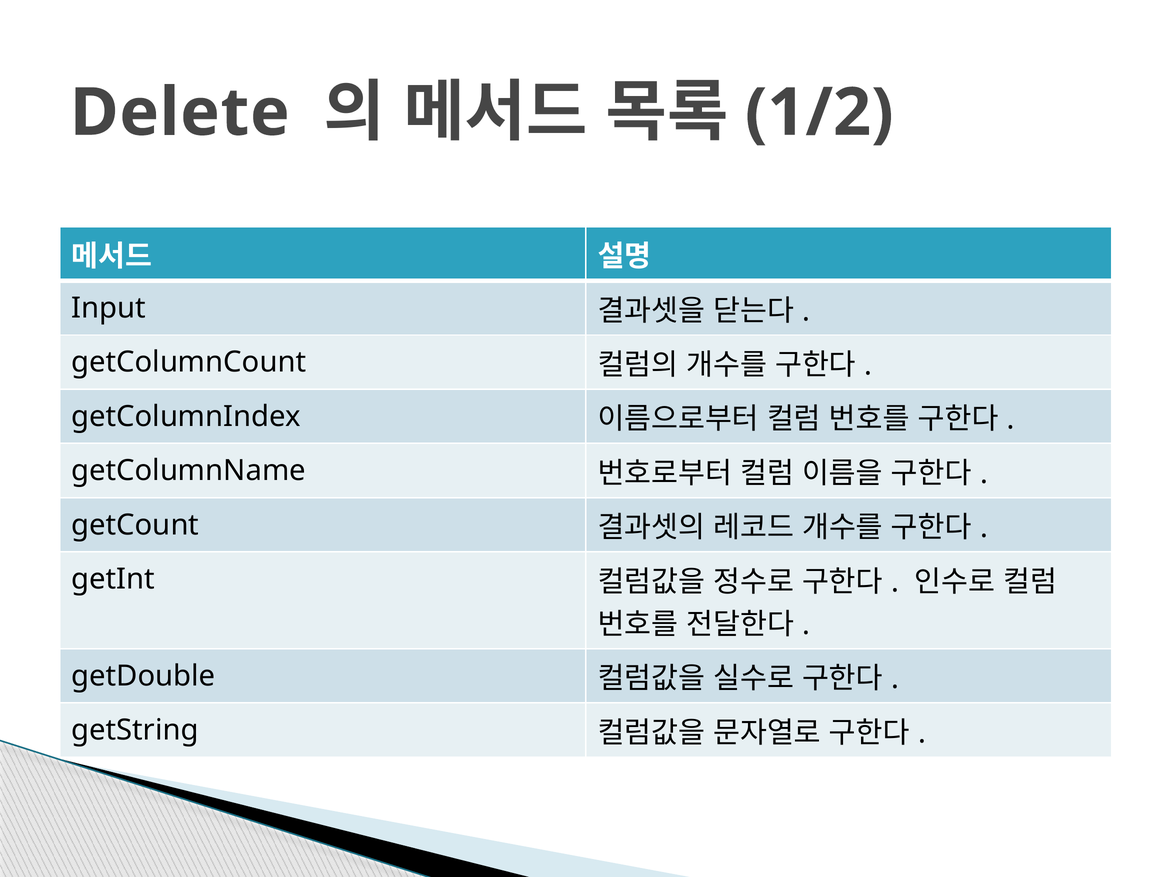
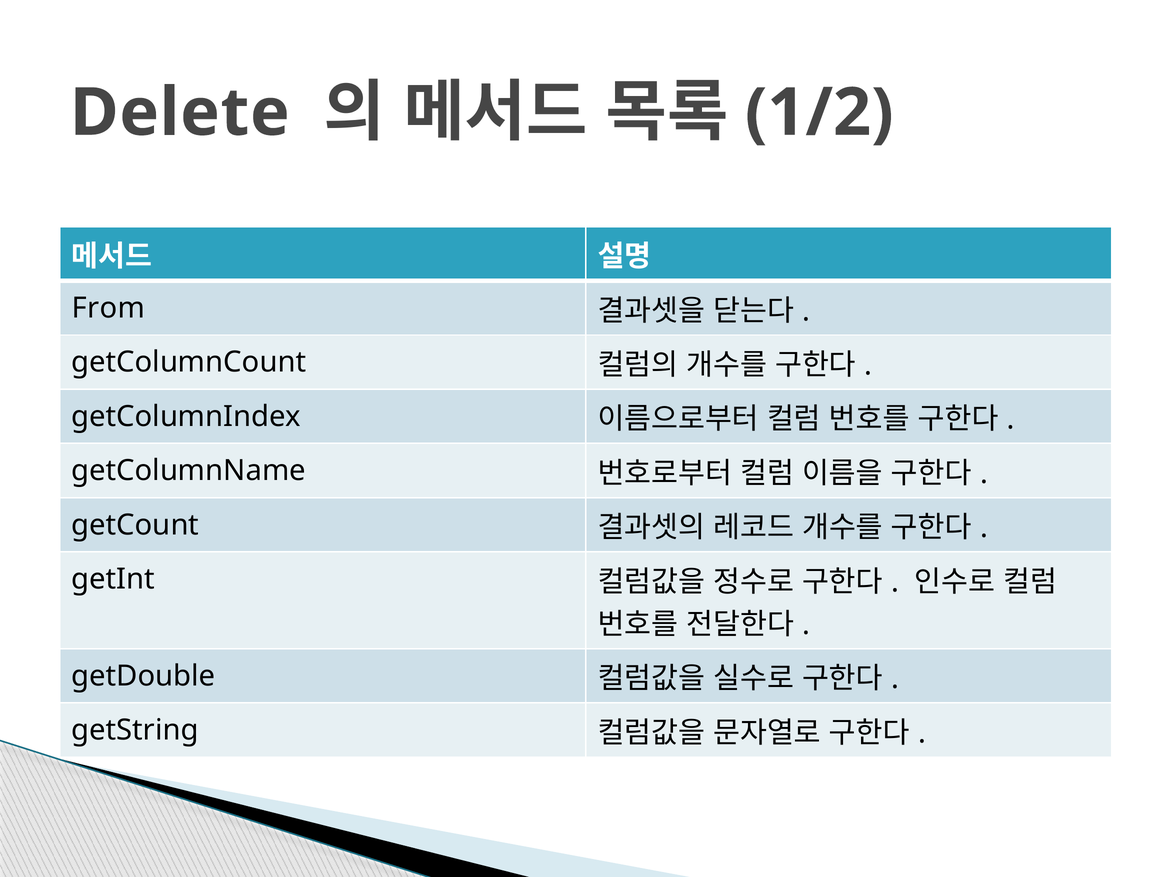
Input: Input -> From
